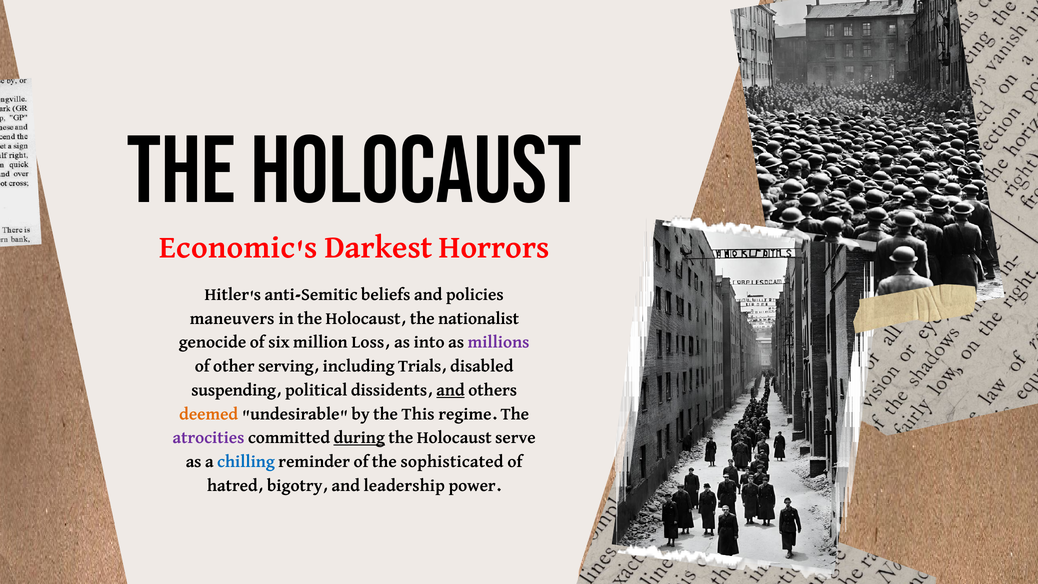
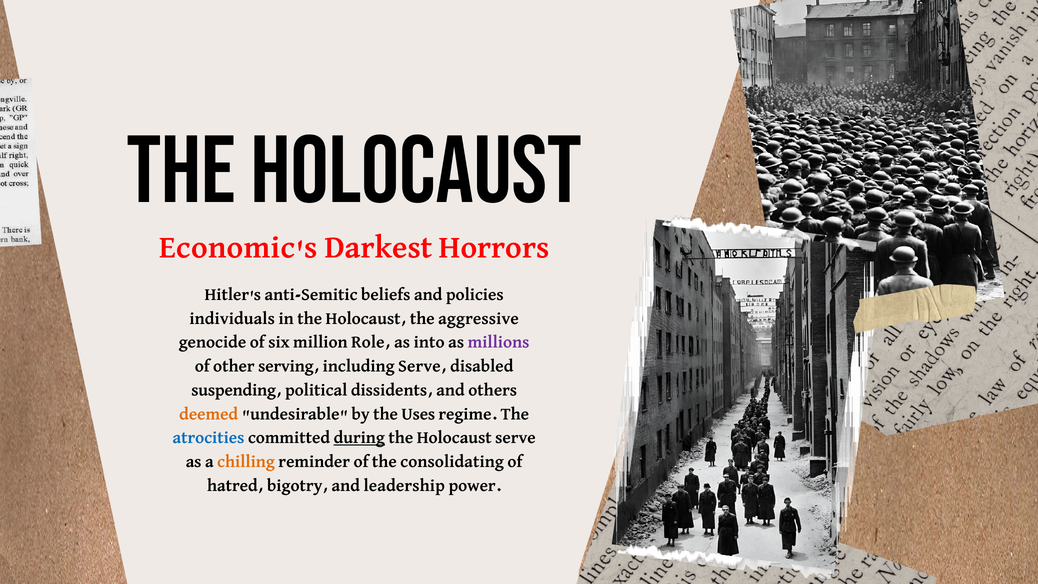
maneuvers: maneuvers -> individuals
nationalist: nationalist -> aggressive
Loss: Loss -> Role
including Trials: Trials -> Serve
and at (451, 390) underline: present -> none
This: This -> Uses
atrocities colour: purple -> blue
chilling colour: blue -> orange
sophisticated: sophisticated -> consolidating
